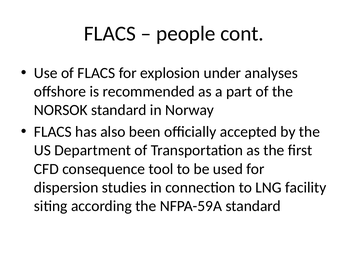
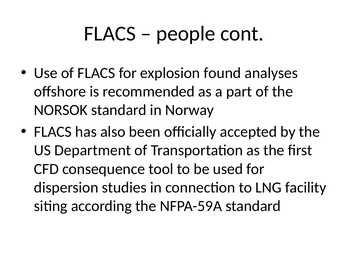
under: under -> found
